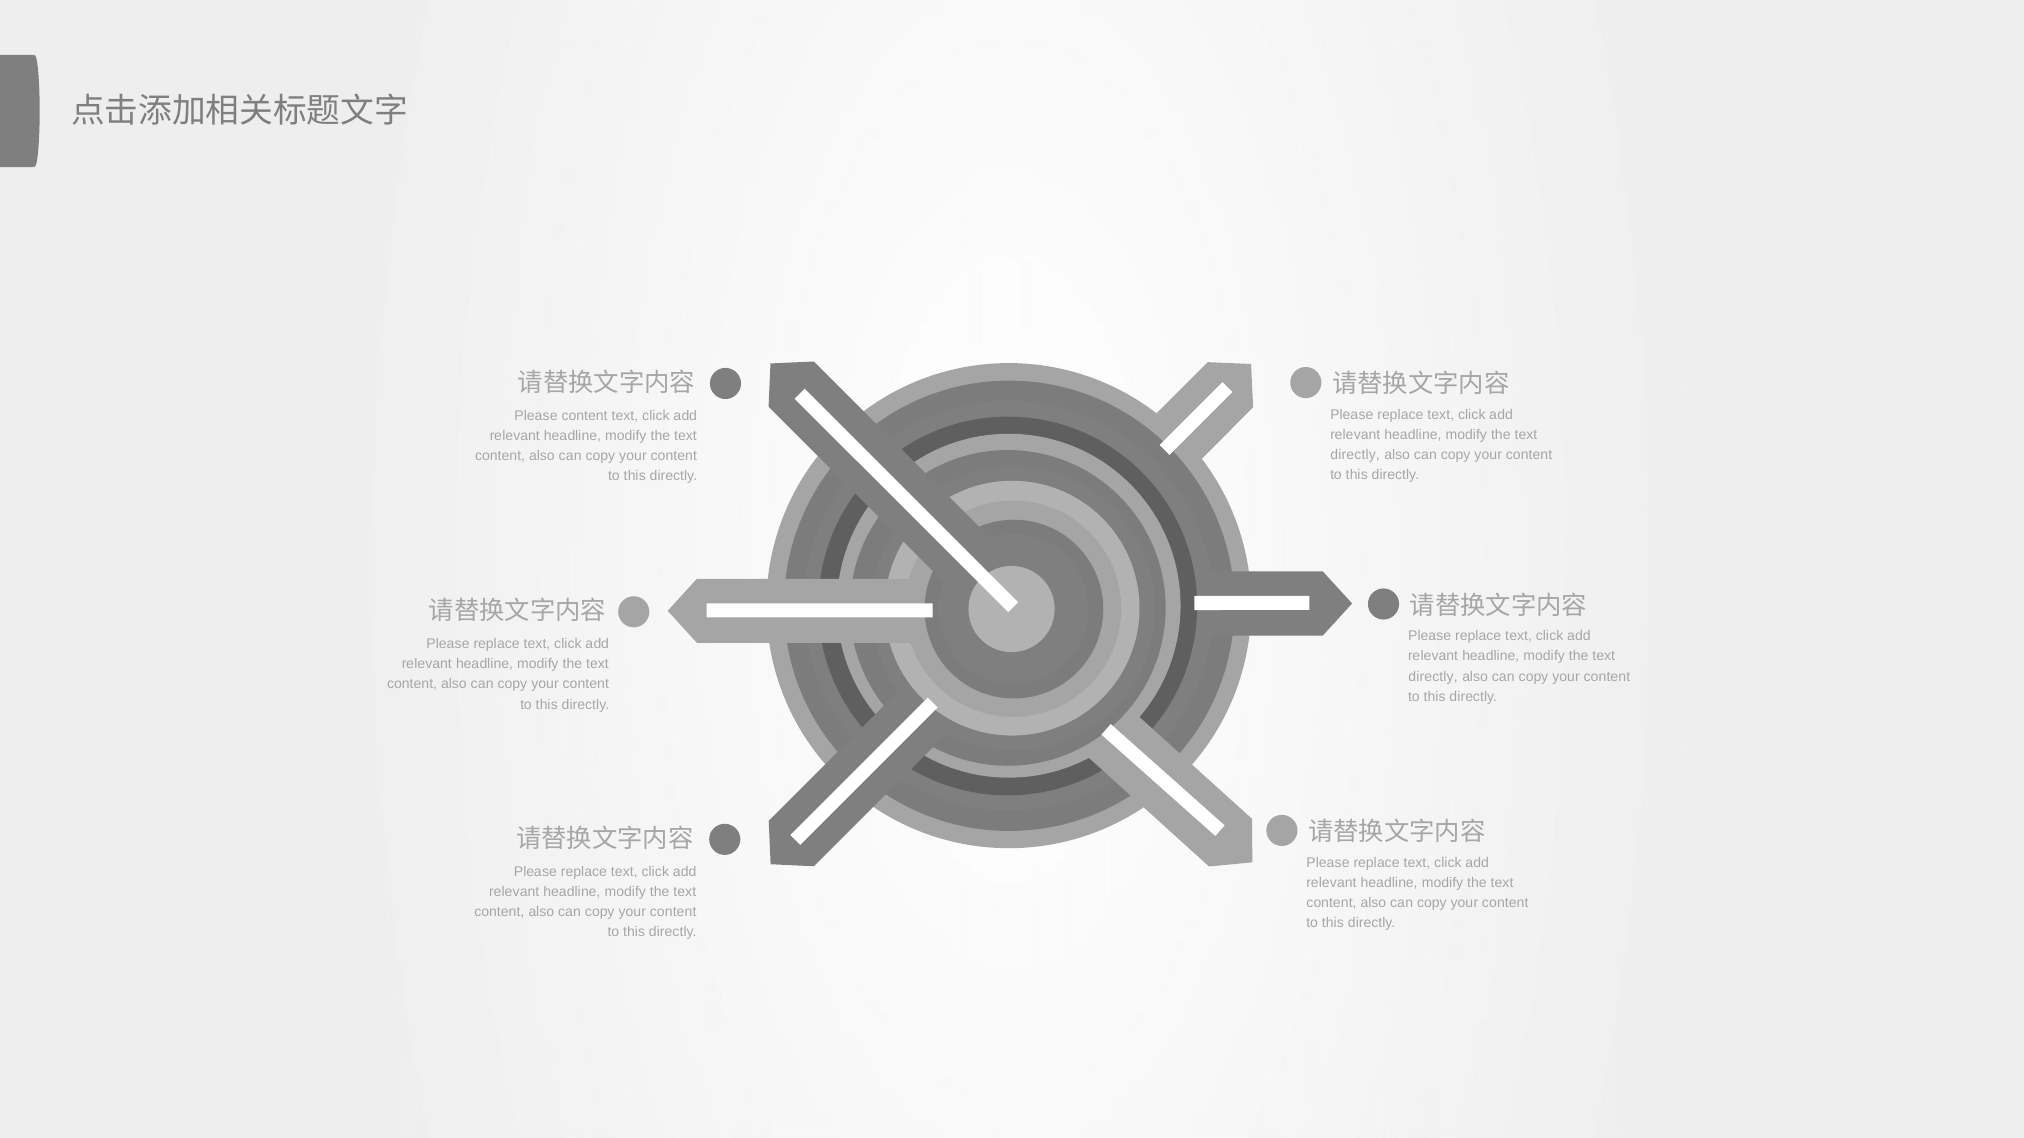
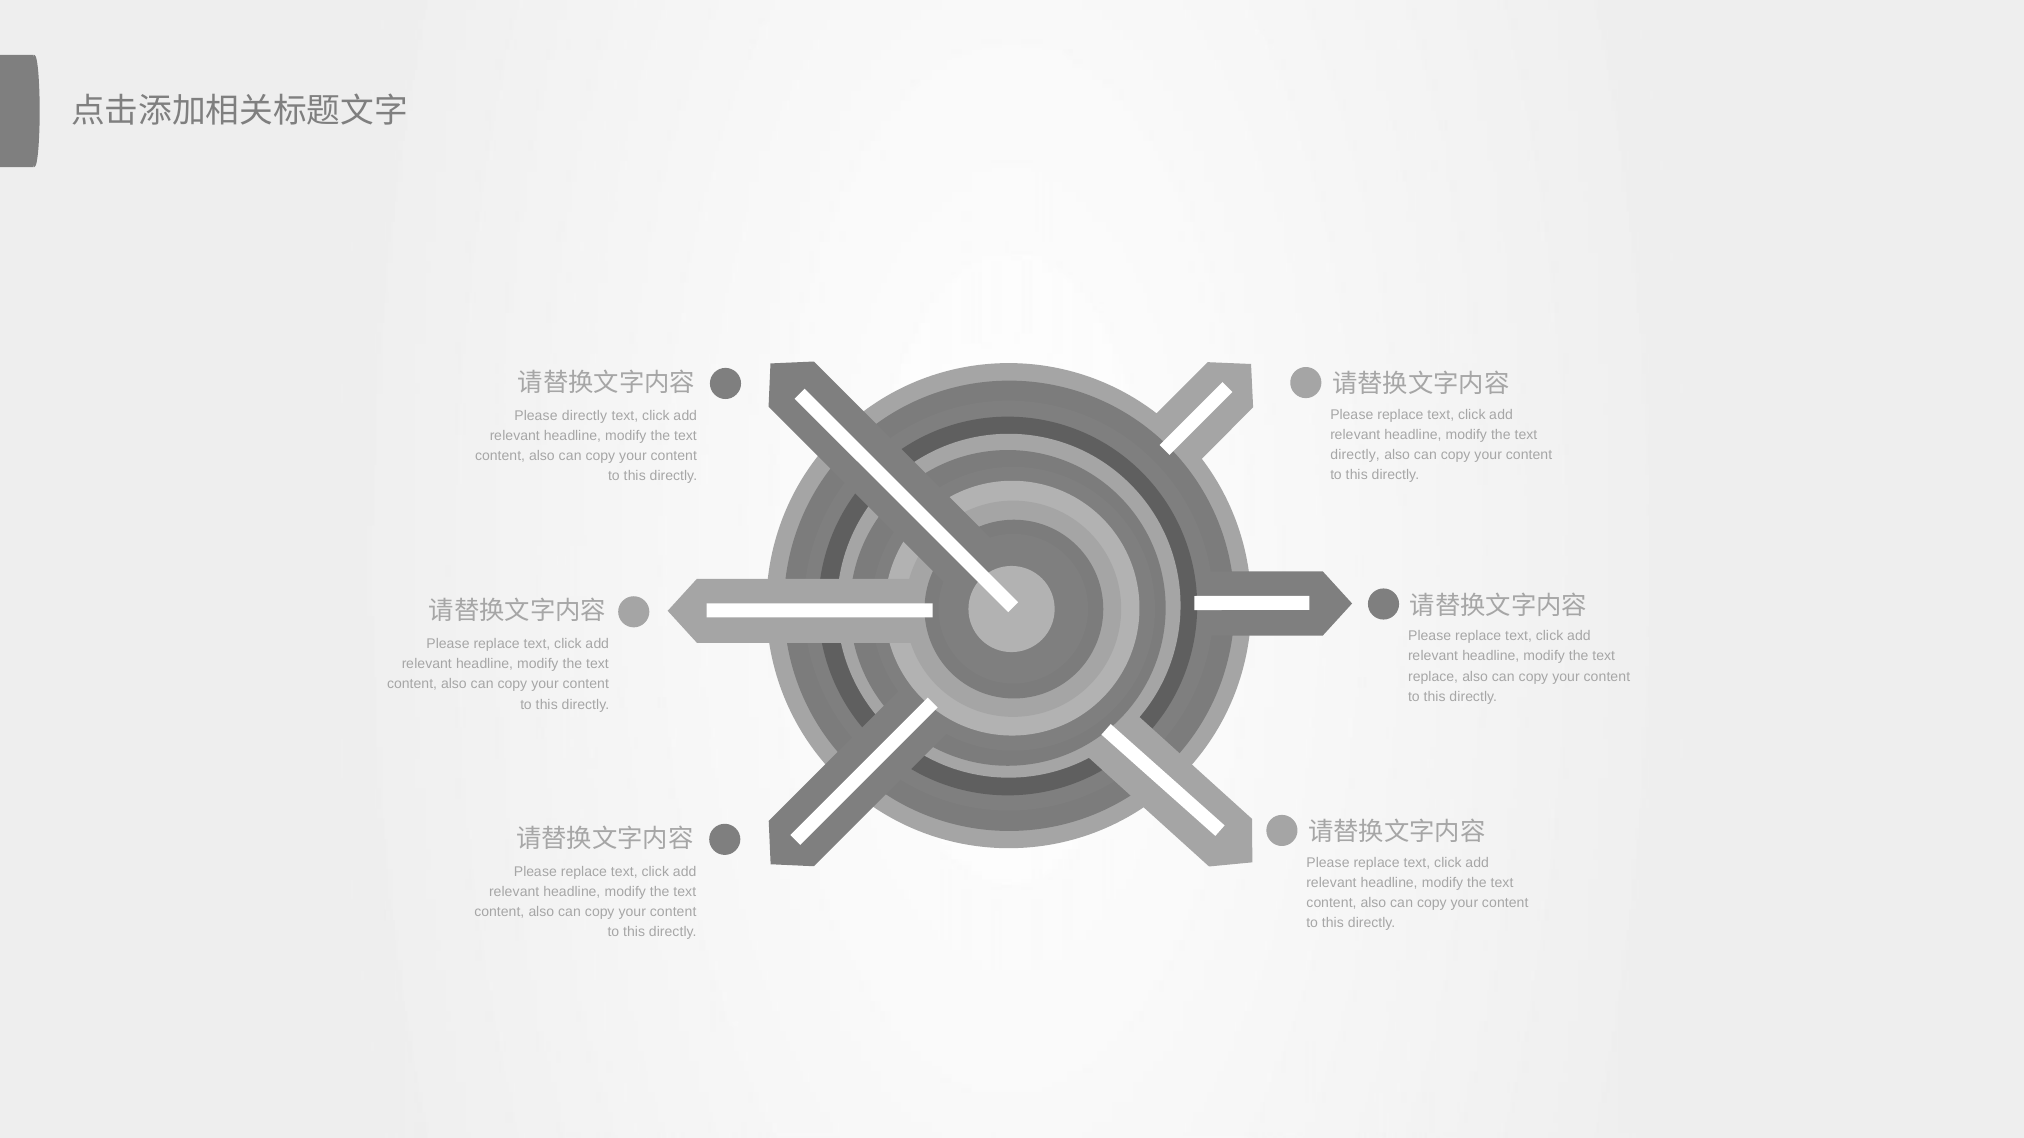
Please content: content -> directly
directly at (1433, 677): directly -> replace
